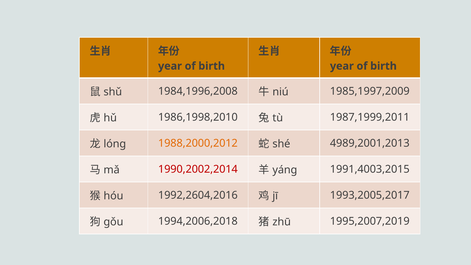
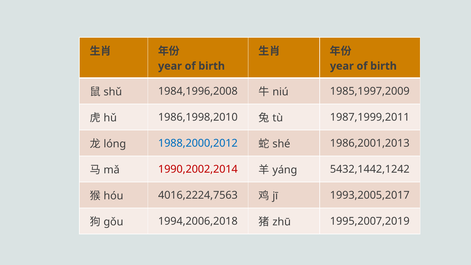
1988,2000,2012 colour: orange -> blue
4989,2001,2013: 4989,2001,2013 -> 1986,2001,2013
1991,4003,2015: 1991,4003,2015 -> 5432,1442,1242
1992,2604,2016: 1992,2604,2016 -> 4016,2224,7563
